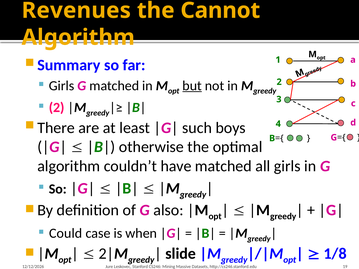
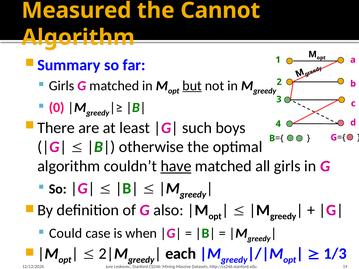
Revenues: Revenues -> Measured
2 at (57, 108): 2 -> 0
have underline: none -> present
slide: slide -> each
1/8: 1/8 -> 1/3
